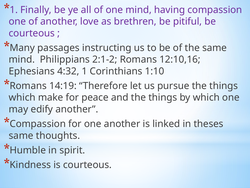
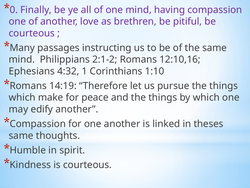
1 at (14, 10): 1 -> 0
